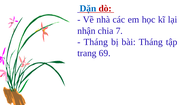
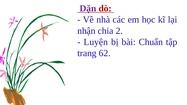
Dặn colour: blue -> purple
7: 7 -> 2
Tháng at (96, 42): Tháng -> Luyện
bài Tháng: Tháng -> Chuẩn
69: 69 -> 62
